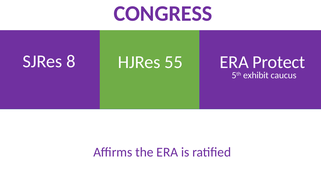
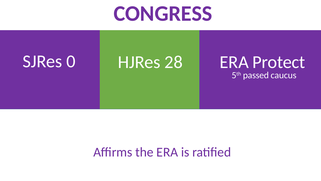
8: 8 -> 0
55: 55 -> 28
exhibit: exhibit -> passed
